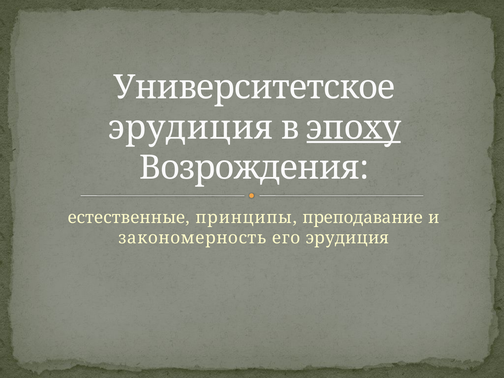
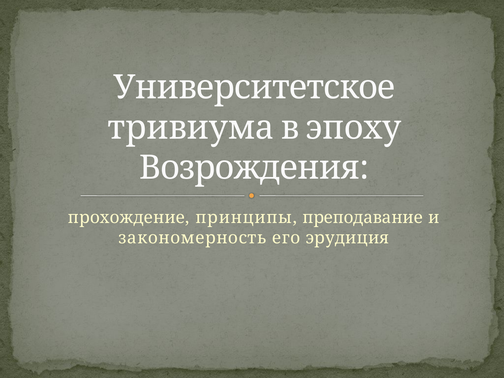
эрудиция at (191, 128): эрудиция -> тривиума
эпоху underline: present -> none
естественные: естественные -> прохождение
